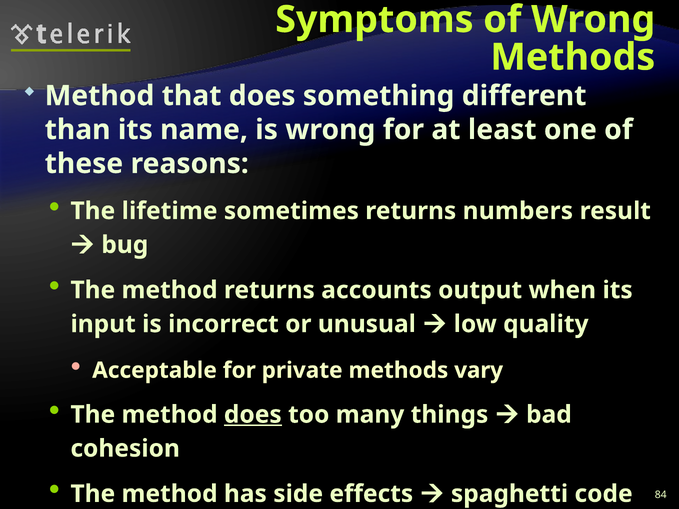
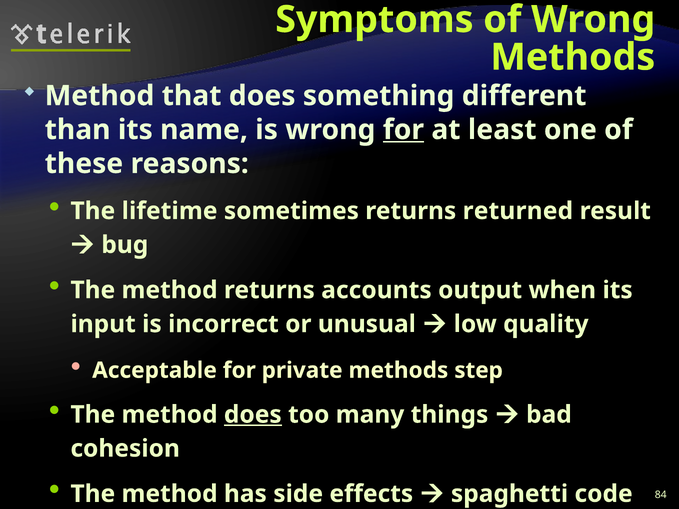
for at (403, 130) underline: none -> present
numbers: numbers -> returned
vary: vary -> step
